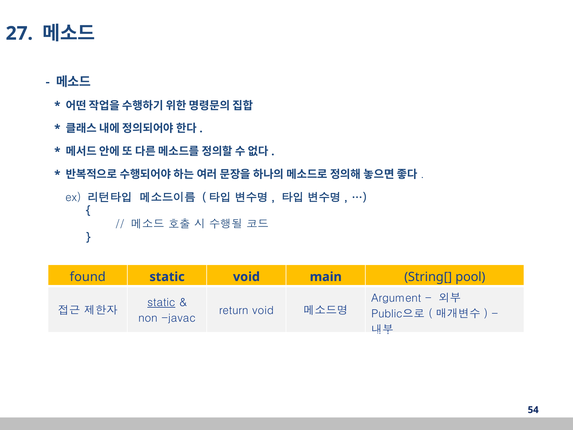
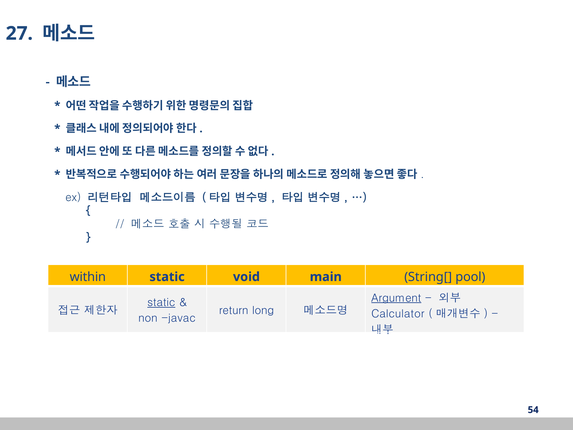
found: found -> within
Argument underline: none -> present
return void: void -> long
Public으로: Public으로 -> Calculator
